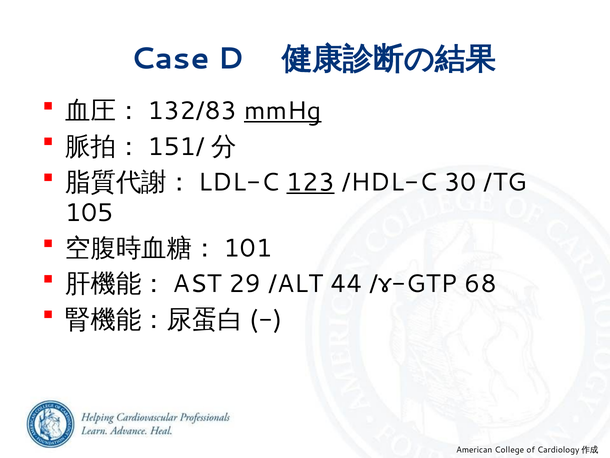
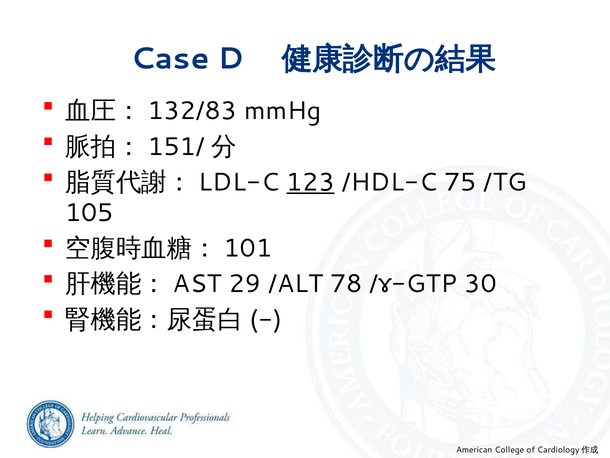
mmHg underline: present -> none
30: 30 -> 75
44: 44 -> 78
68: 68 -> 30
